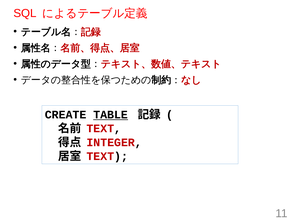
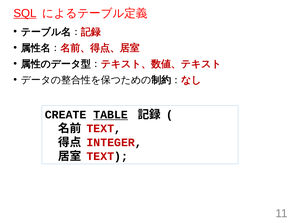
SQL underline: none -> present
